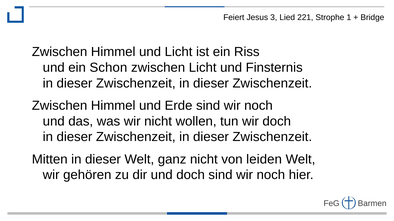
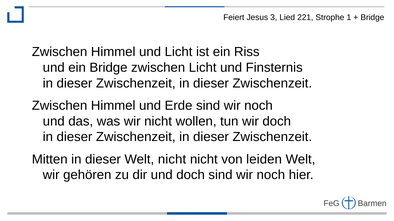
ein Schon: Schon -> Bridge
Welt ganz: ganz -> nicht
